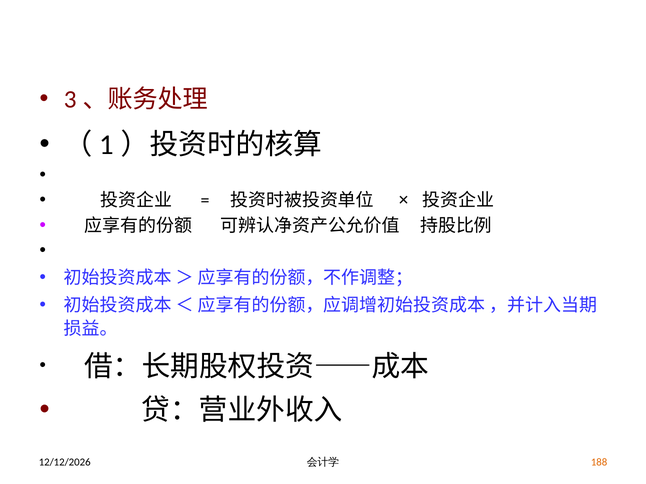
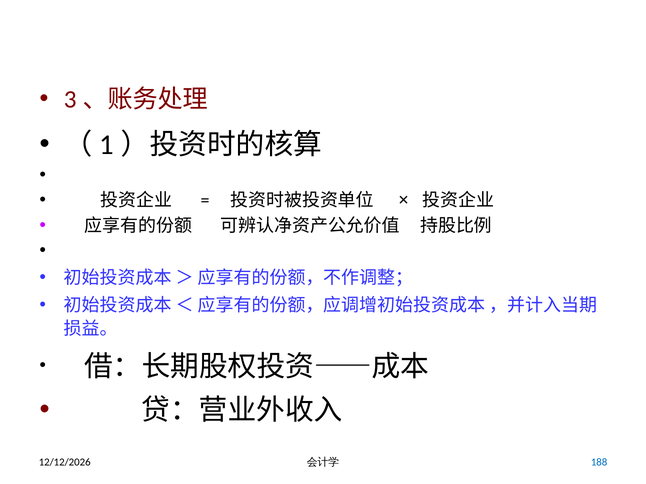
188 colour: orange -> blue
